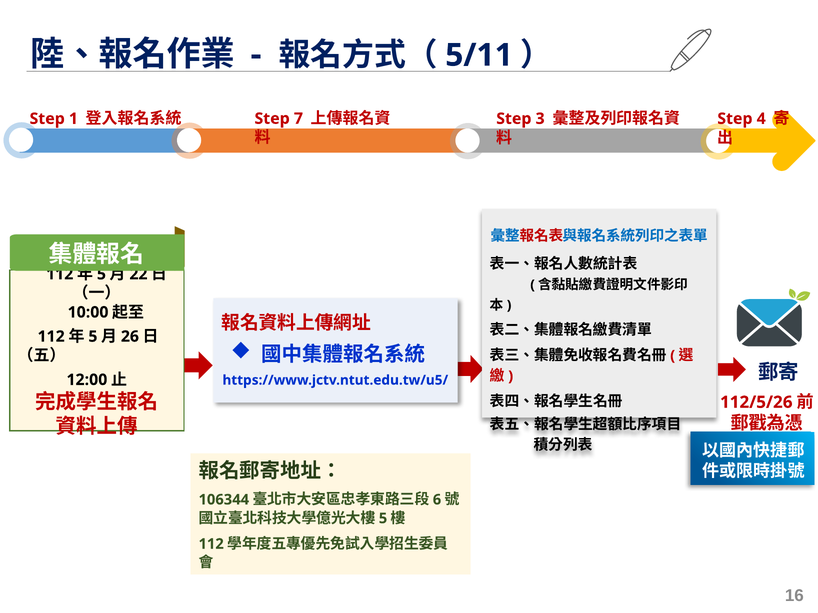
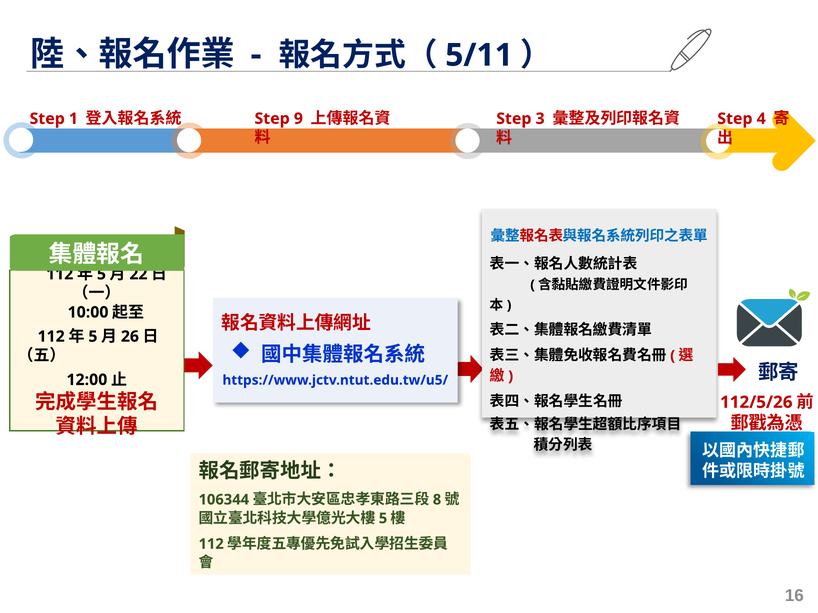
7: 7 -> 9
6: 6 -> 8
